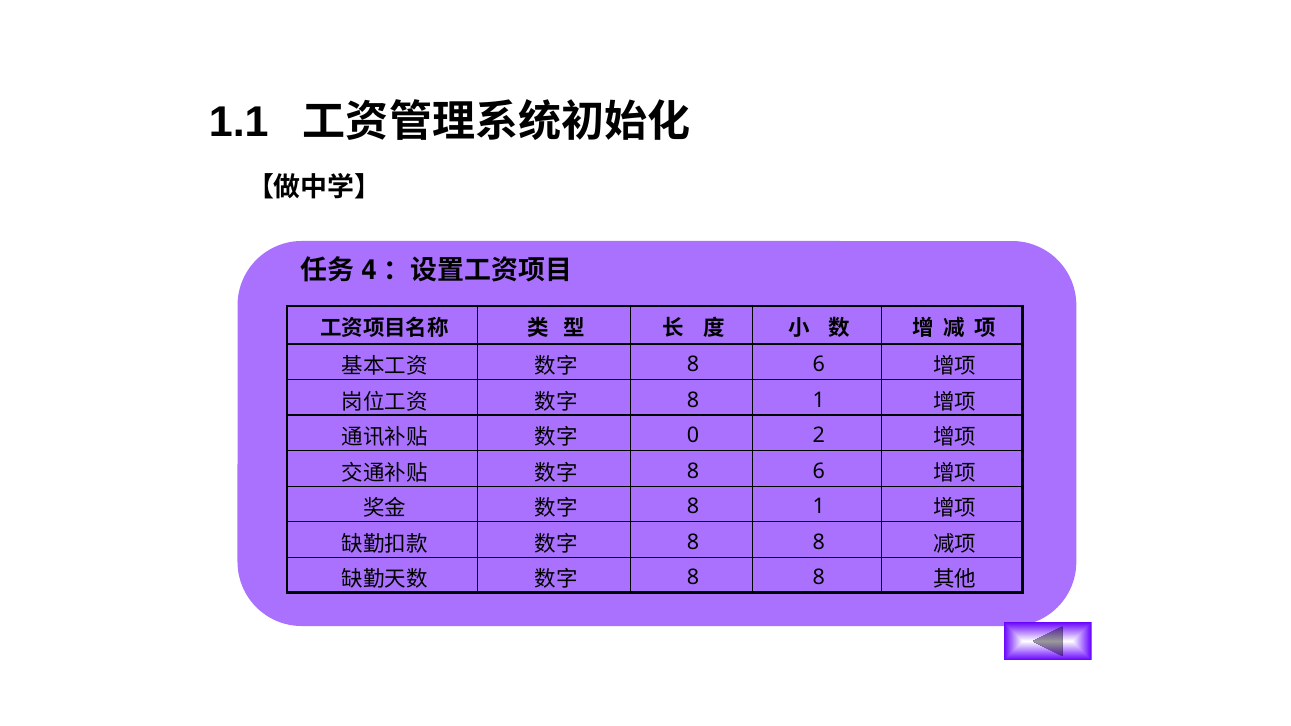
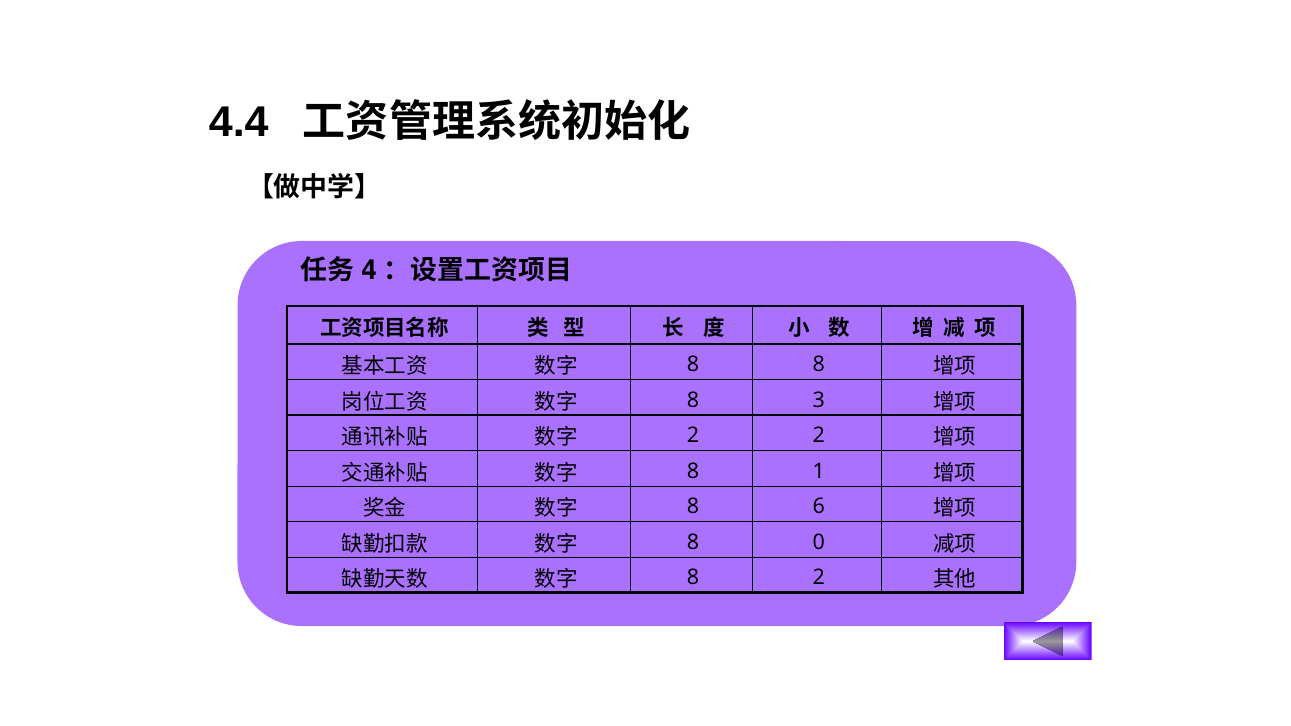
1.1: 1.1 -> 4.4
6 at (819, 365): 6 -> 8
1 at (819, 400): 1 -> 3
0 at (693, 436): 0 -> 2
6 at (819, 471): 6 -> 1
1 at (819, 507): 1 -> 6
8 at (819, 542): 8 -> 0
8 at (819, 578): 8 -> 2
